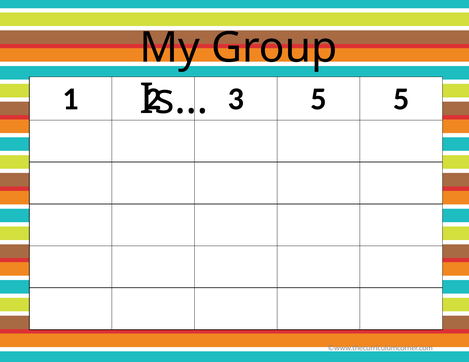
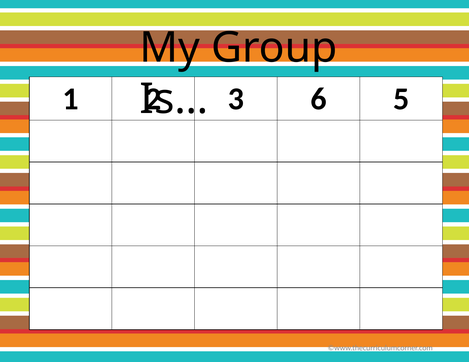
3 5: 5 -> 6
